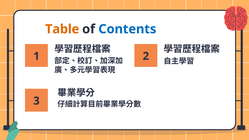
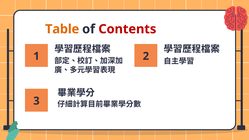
Contents colour: blue -> red
